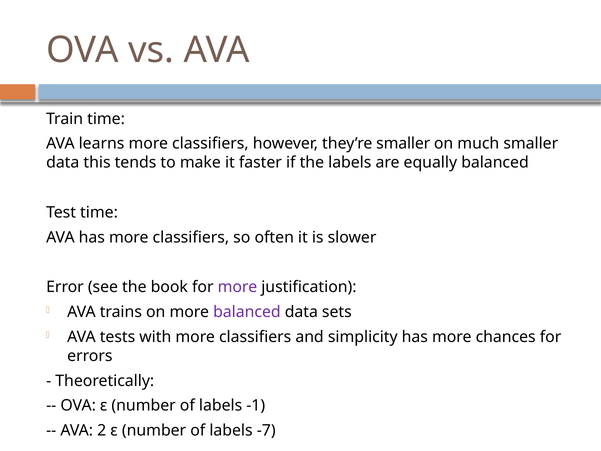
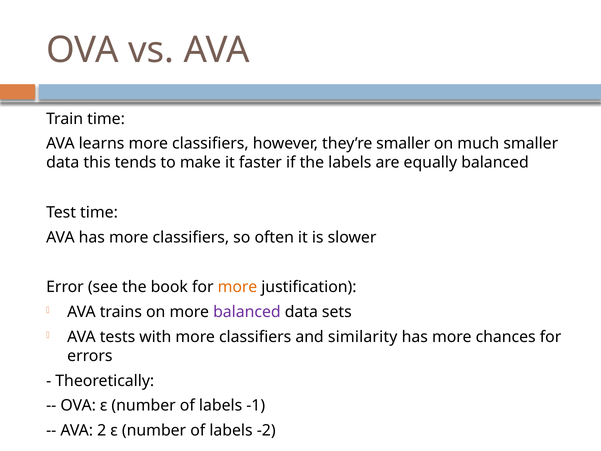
more at (237, 287) colour: purple -> orange
simplicity: simplicity -> similarity
-7: -7 -> -2
